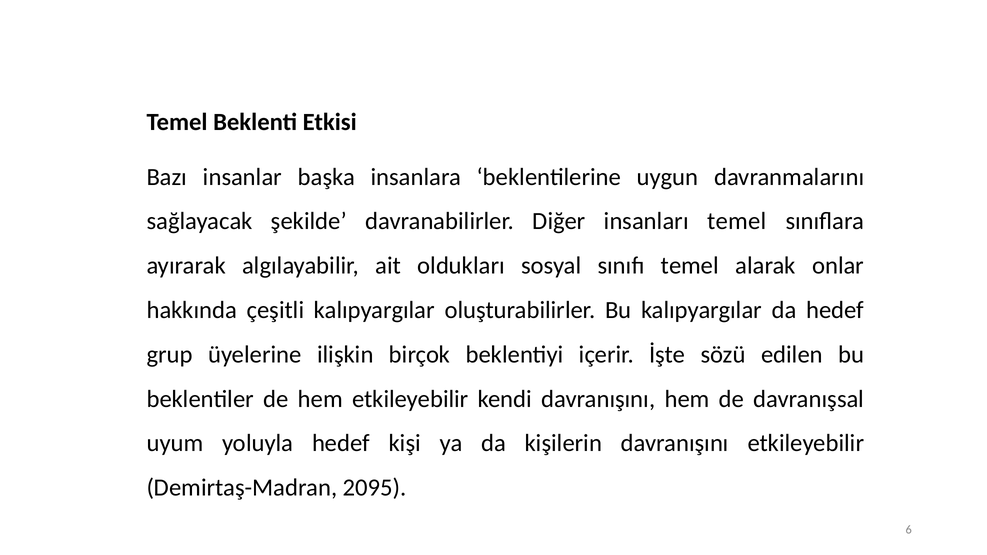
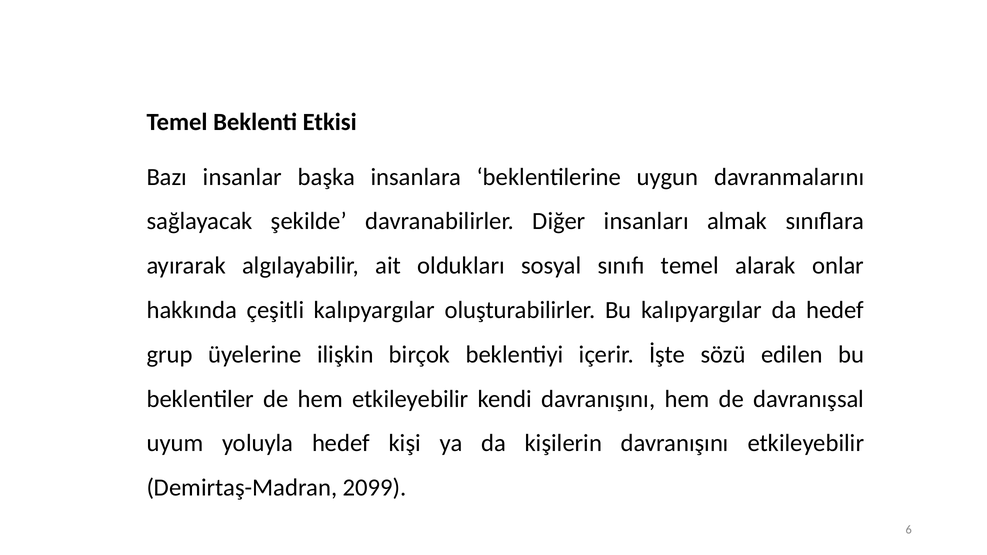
insanları temel: temel -> almak
2095: 2095 -> 2099
